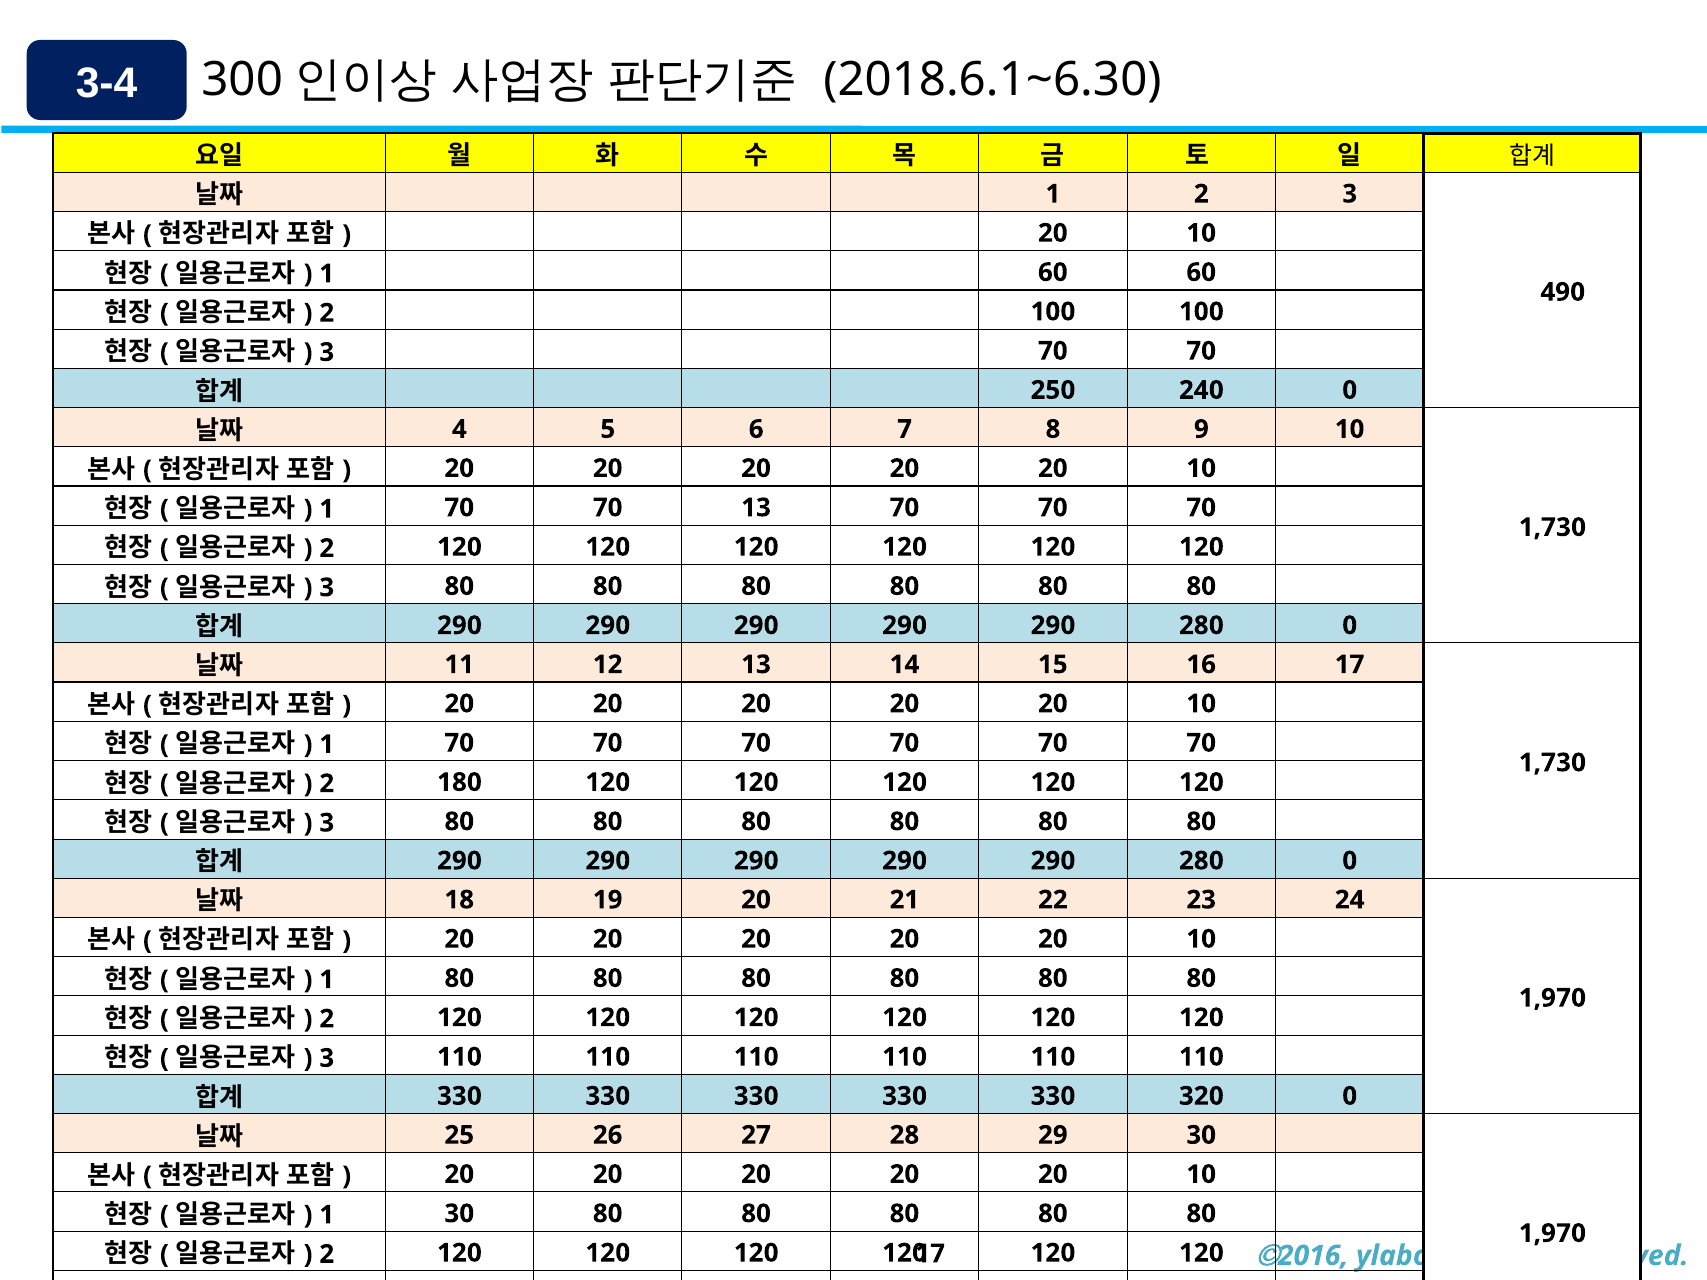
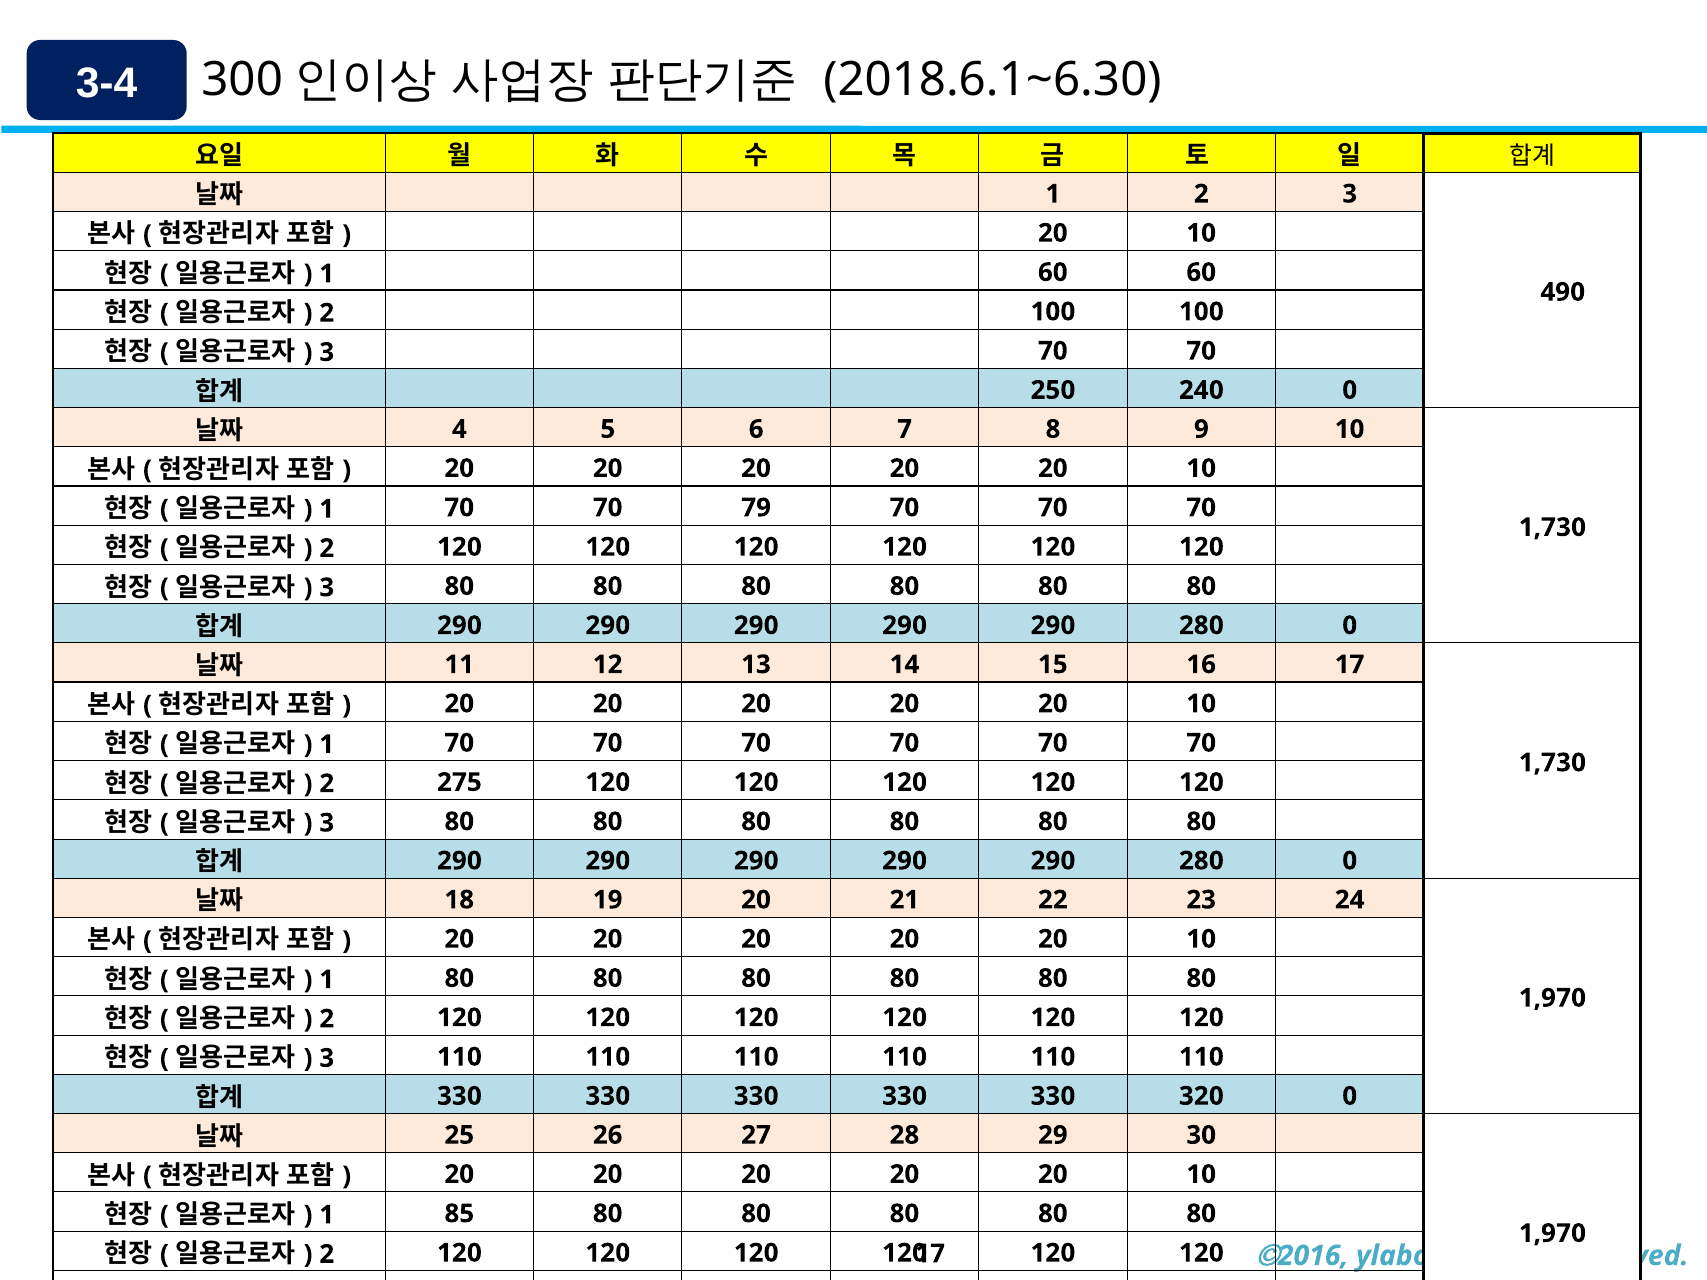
70 13: 13 -> 79
180: 180 -> 275
1 30: 30 -> 85
